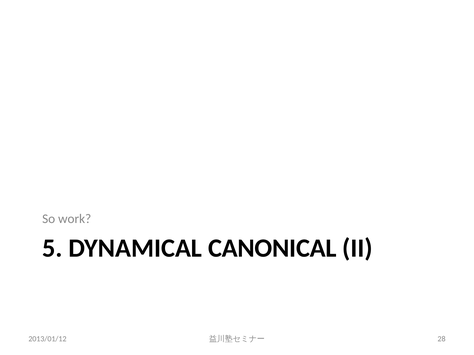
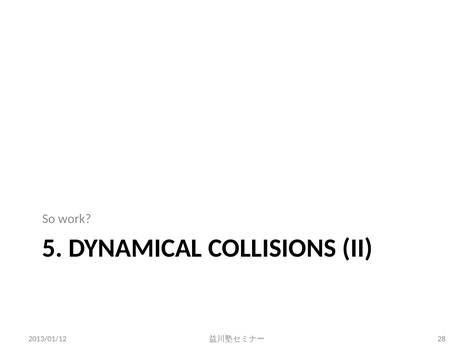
CANONICAL: CANONICAL -> COLLISIONS
